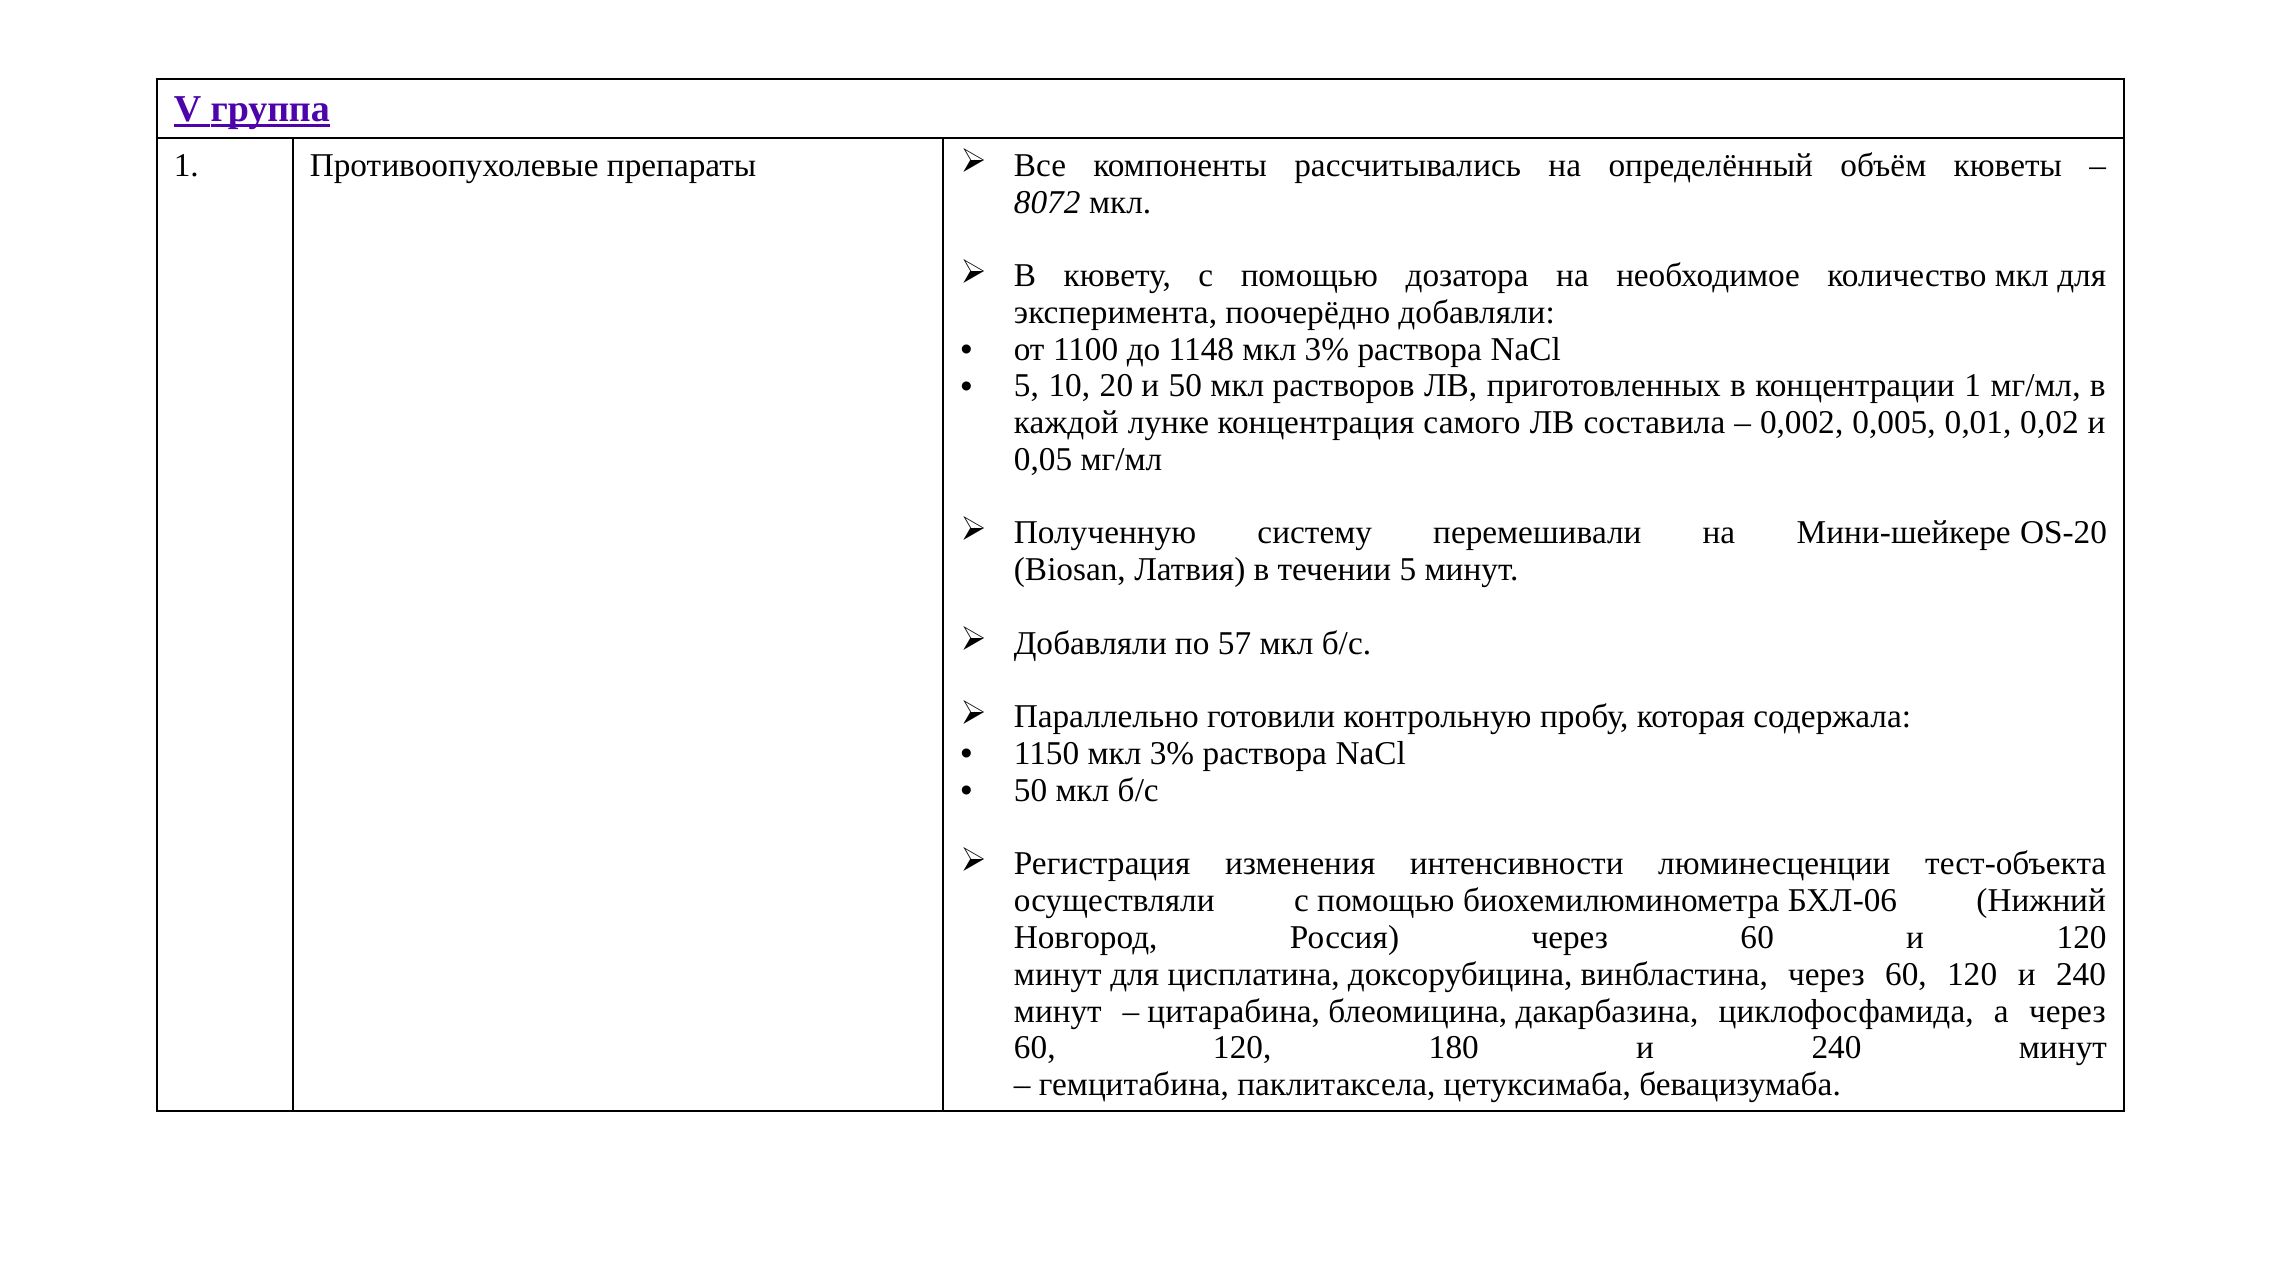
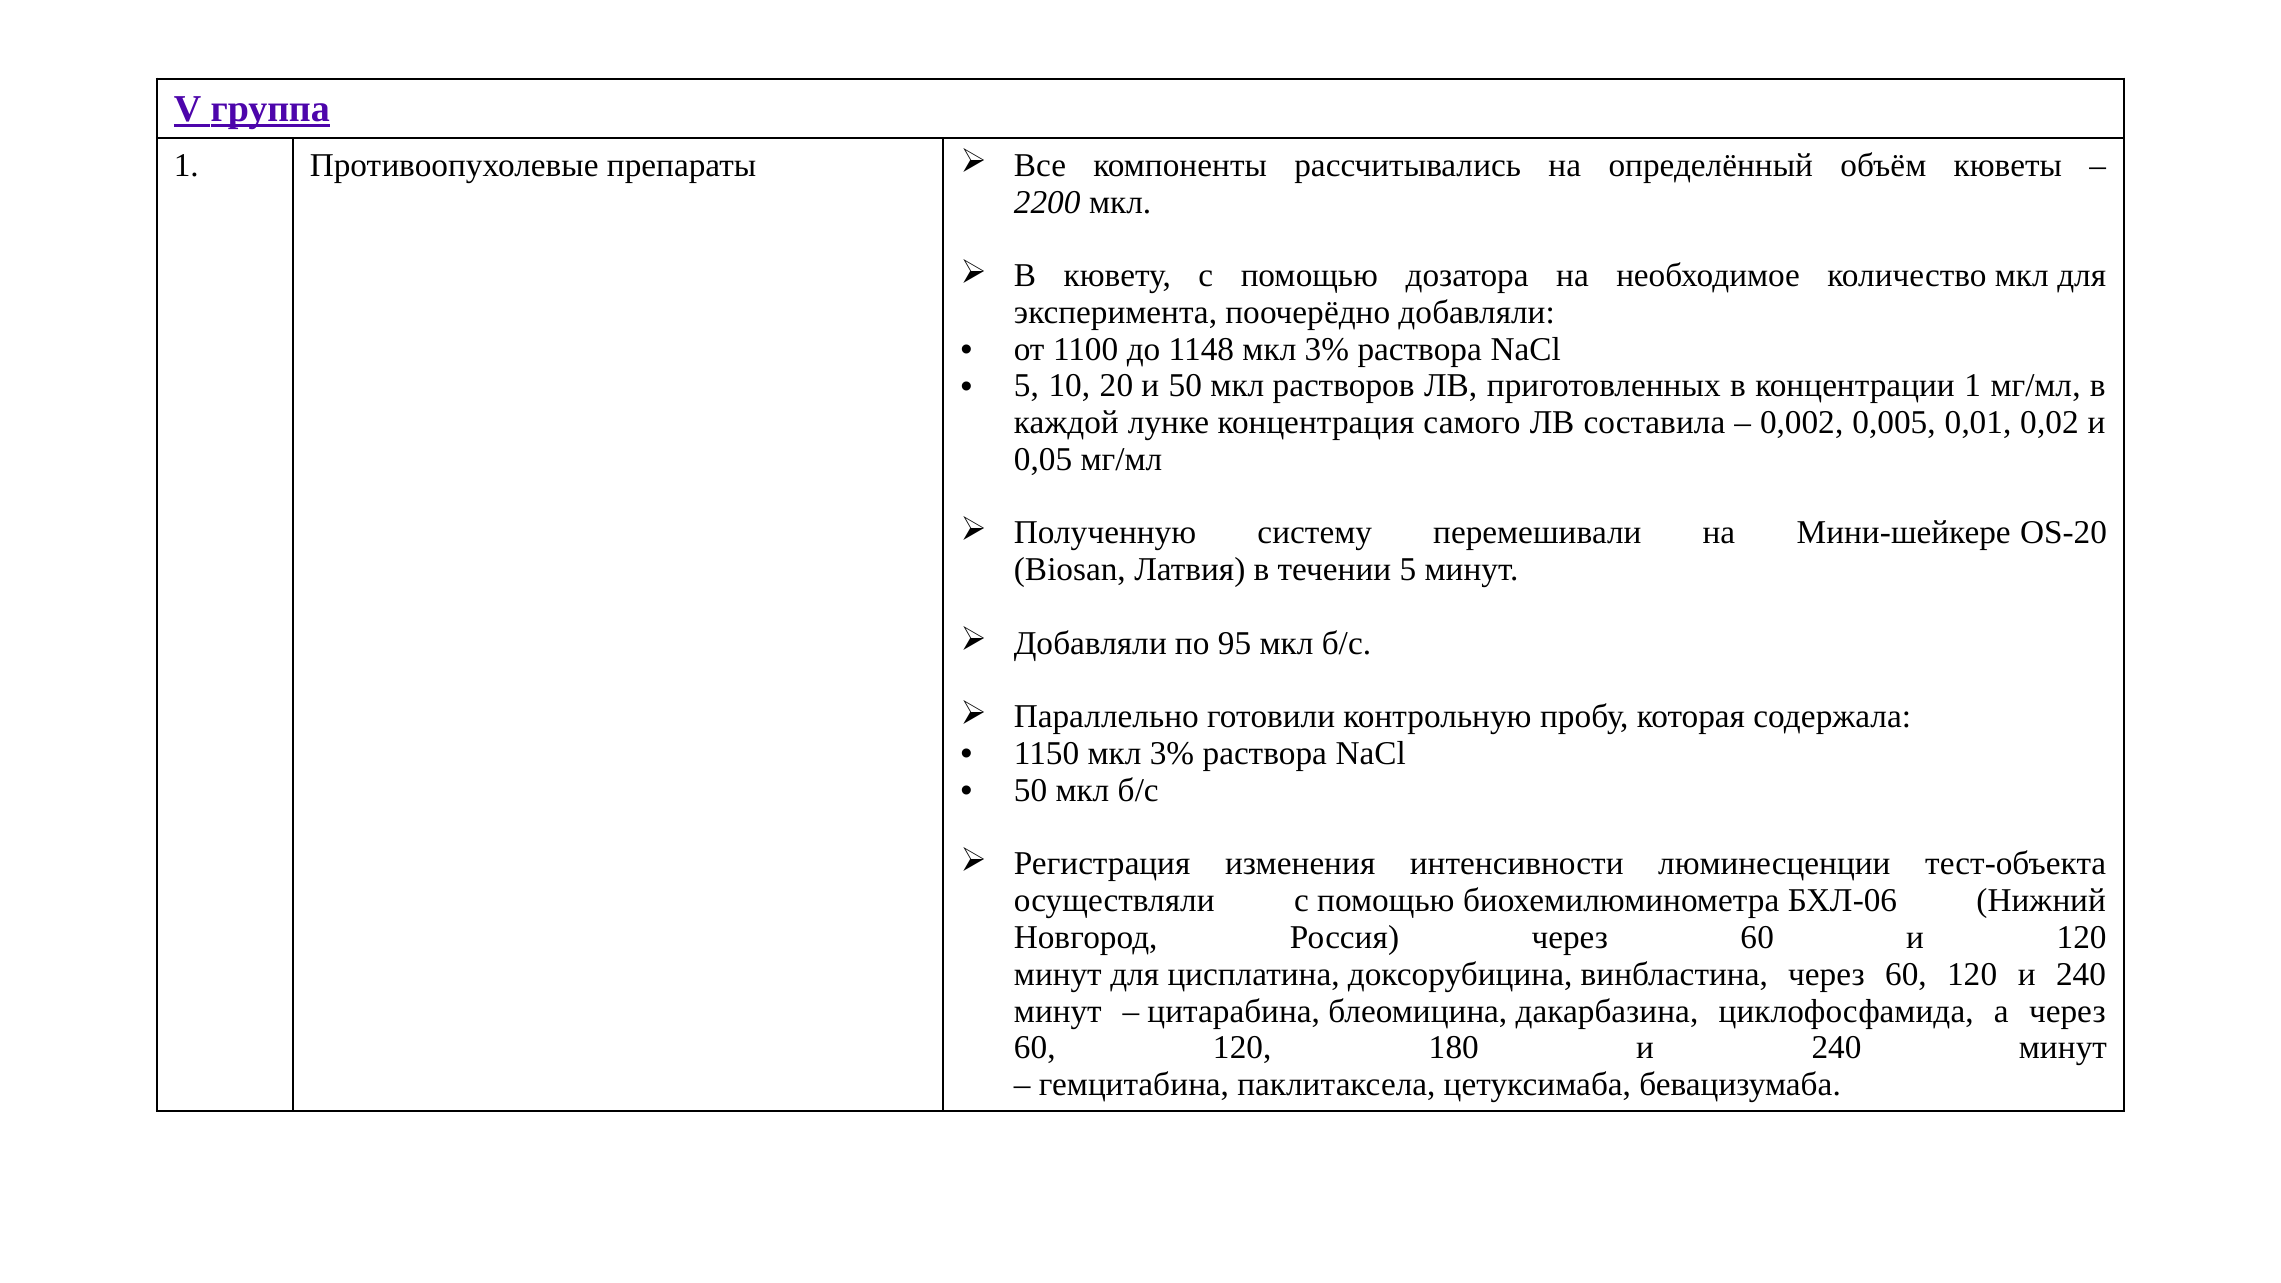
8072: 8072 -> 2200
57: 57 -> 95
